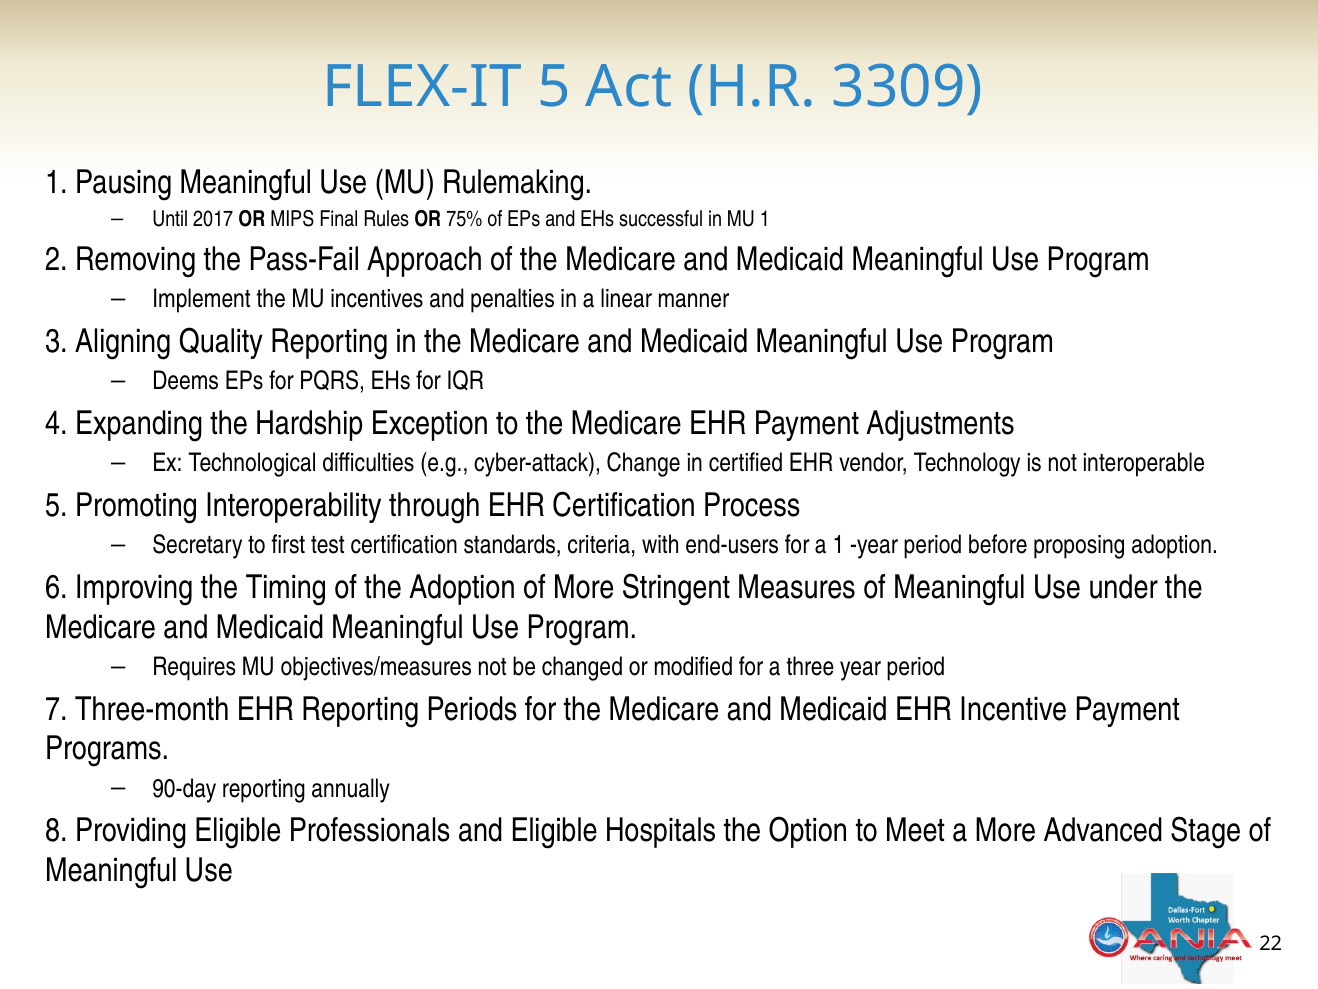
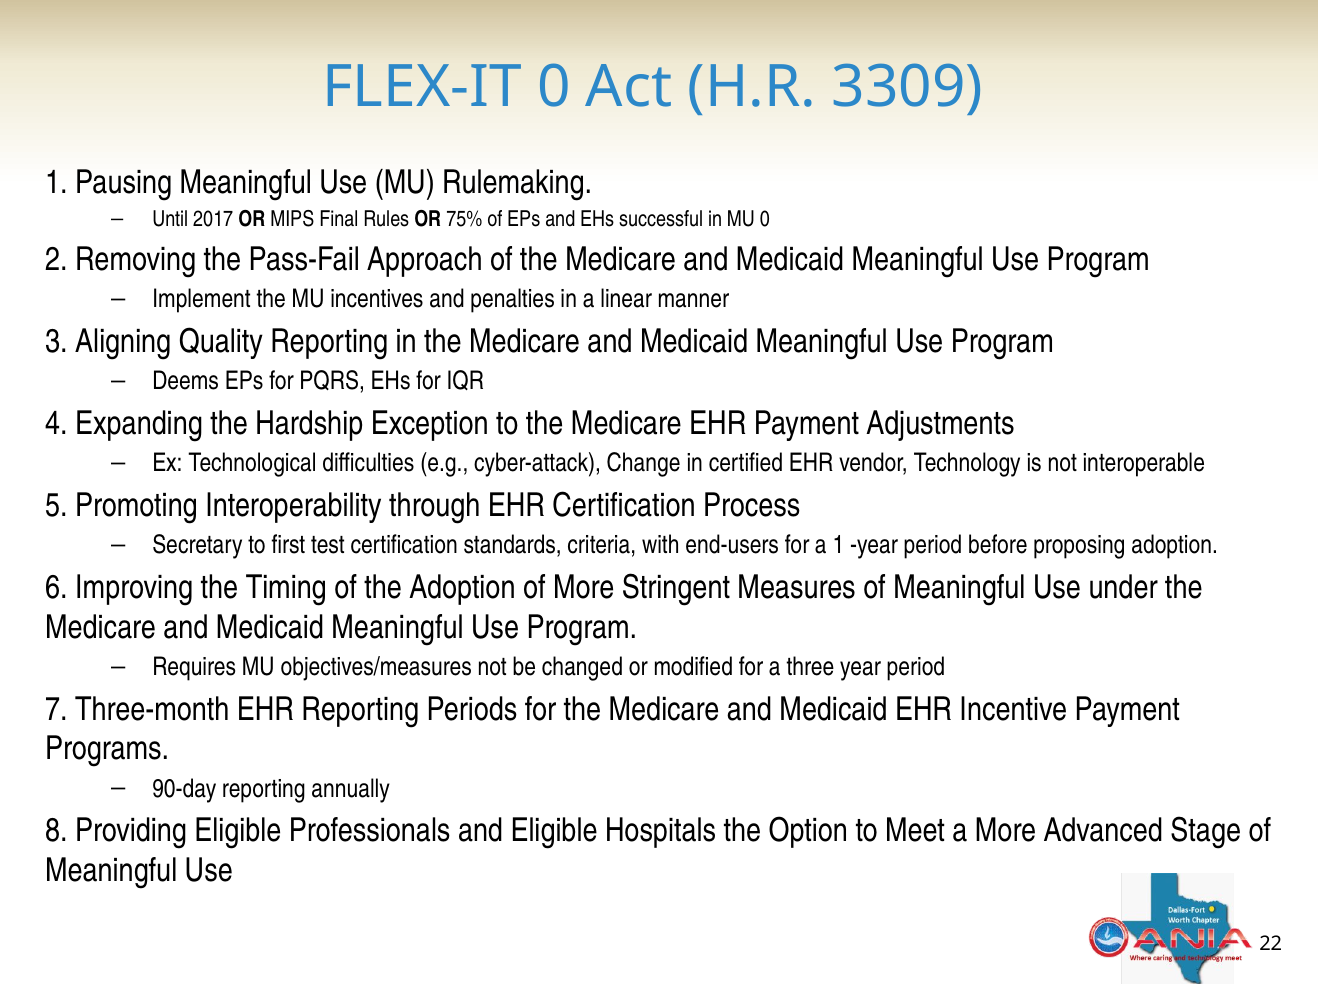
FLEX-IT 5: 5 -> 0
MU 1: 1 -> 0
